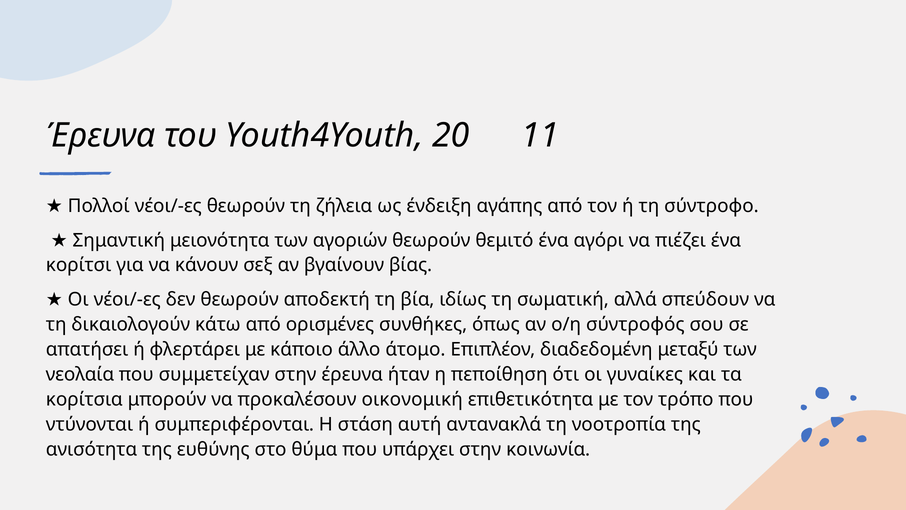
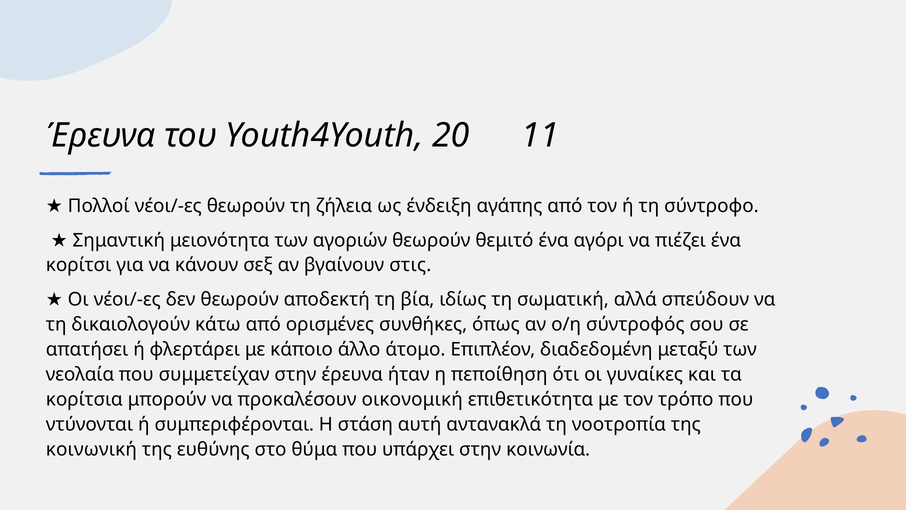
βίας: βίας -> στις
ανισότητα: ανισότητα -> κοινωνική
